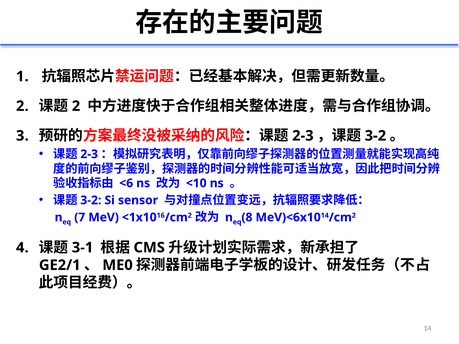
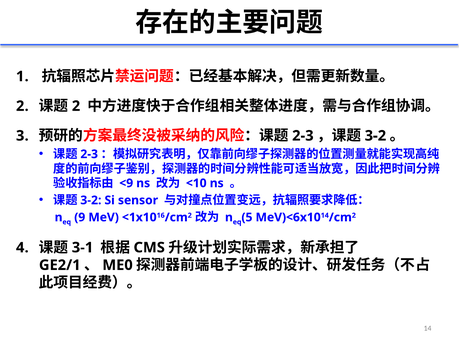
<6: <6 -> <9
7: 7 -> 9
8: 8 -> 5
